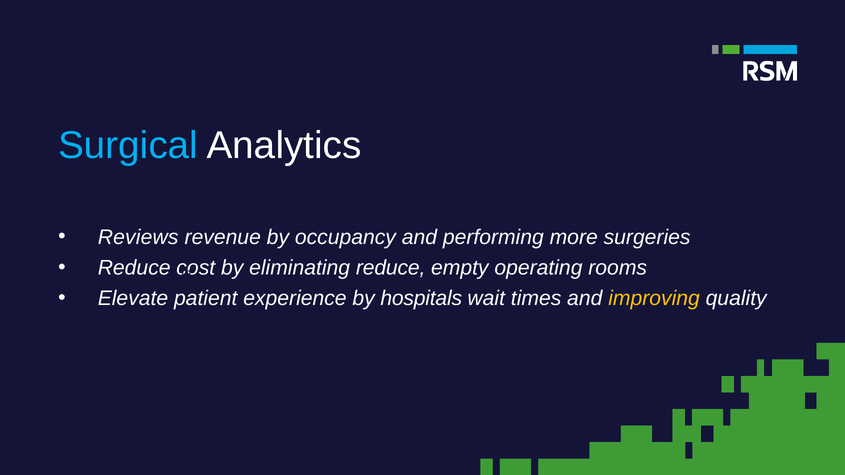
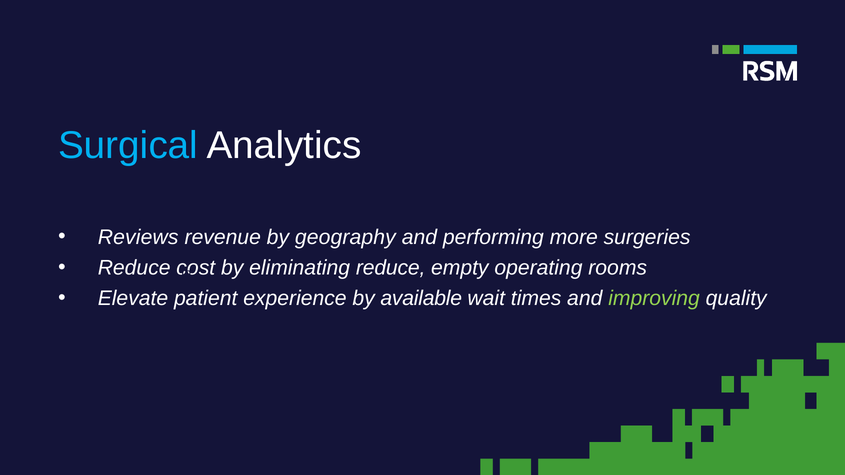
occupancy: occupancy -> geography
hospitals: hospitals -> available
improving colour: yellow -> light green
